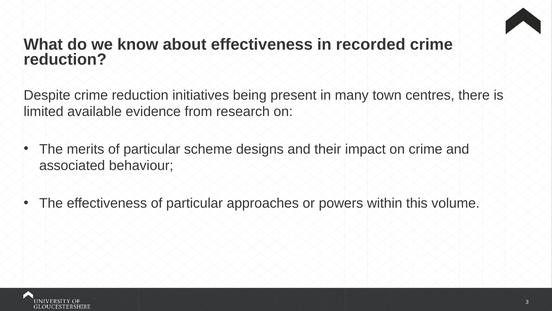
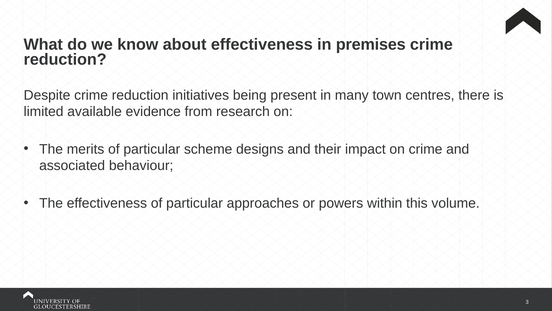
recorded: recorded -> premises
